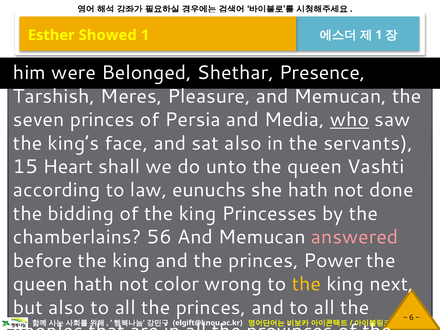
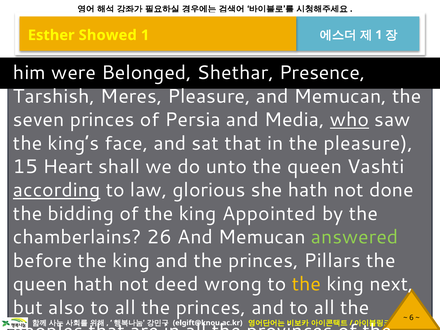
sat also: also -> that
the servants: servants -> pleasure
according underline: none -> present
eunuchs: eunuchs -> glorious
Princesses: Princesses -> Appointed
56: 56 -> 26
answered colour: pink -> light green
Power: Power -> Pillars
not color: color -> deed
